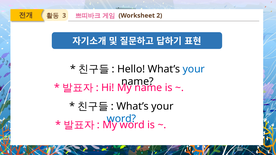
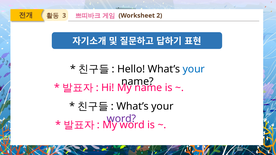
word at (121, 119) colour: blue -> purple
